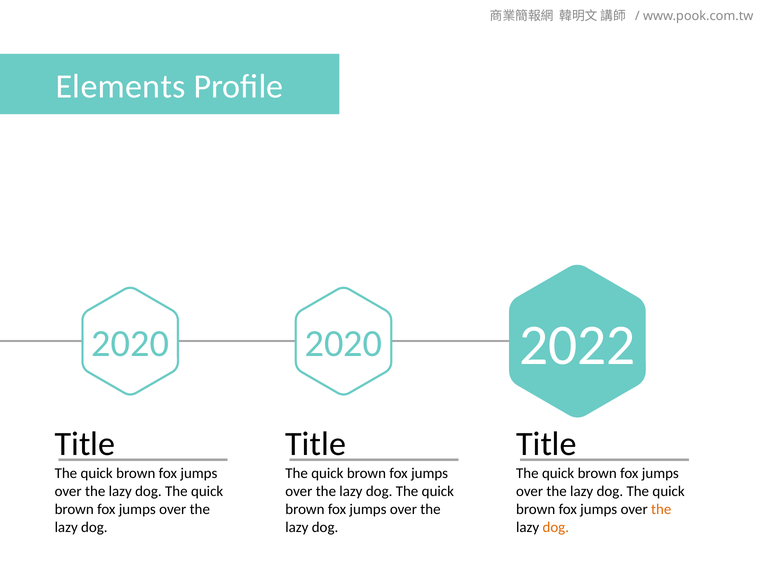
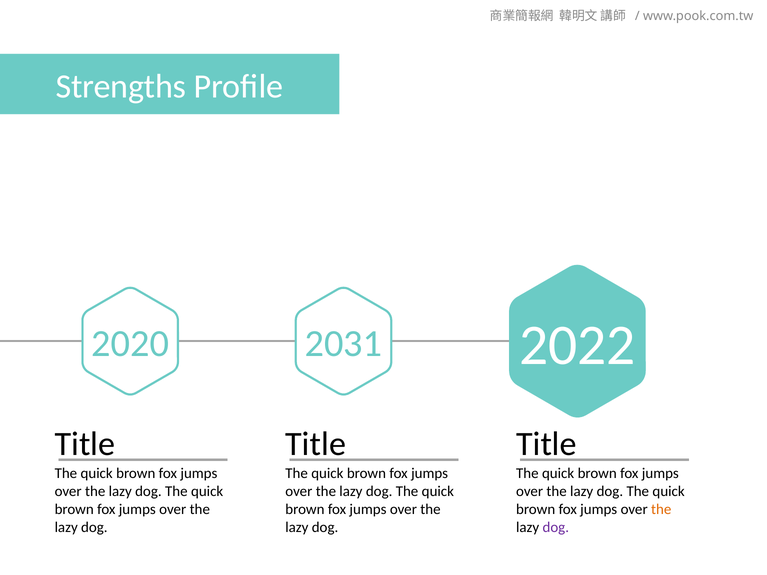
Elements: Elements -> Strengths
2020 at (343, 344): 2020 -> 2031
dog at (556, 527) colour: orange -> purple
